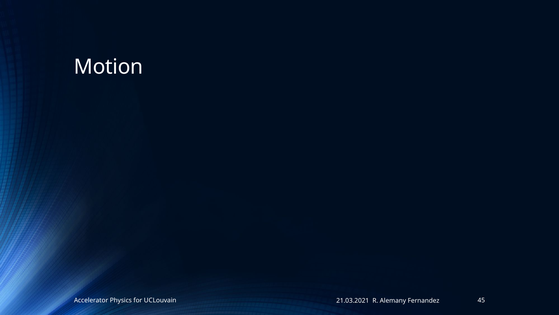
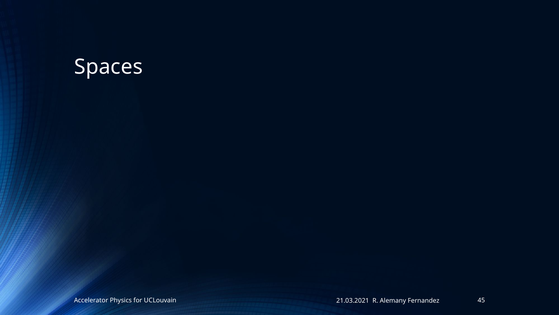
Motion: Motion -> Spaces
